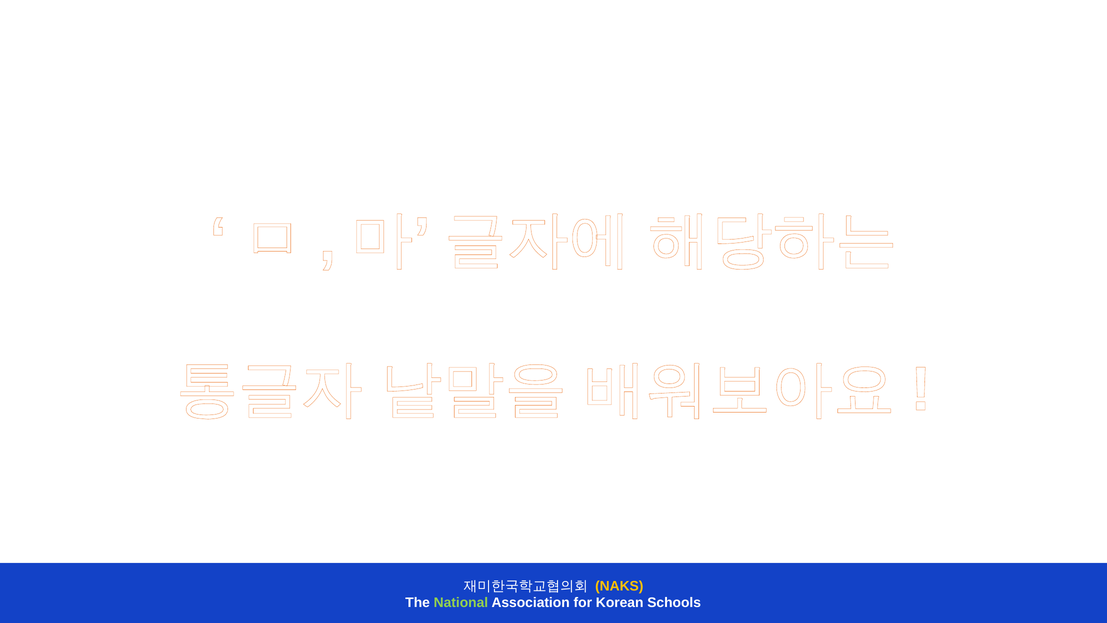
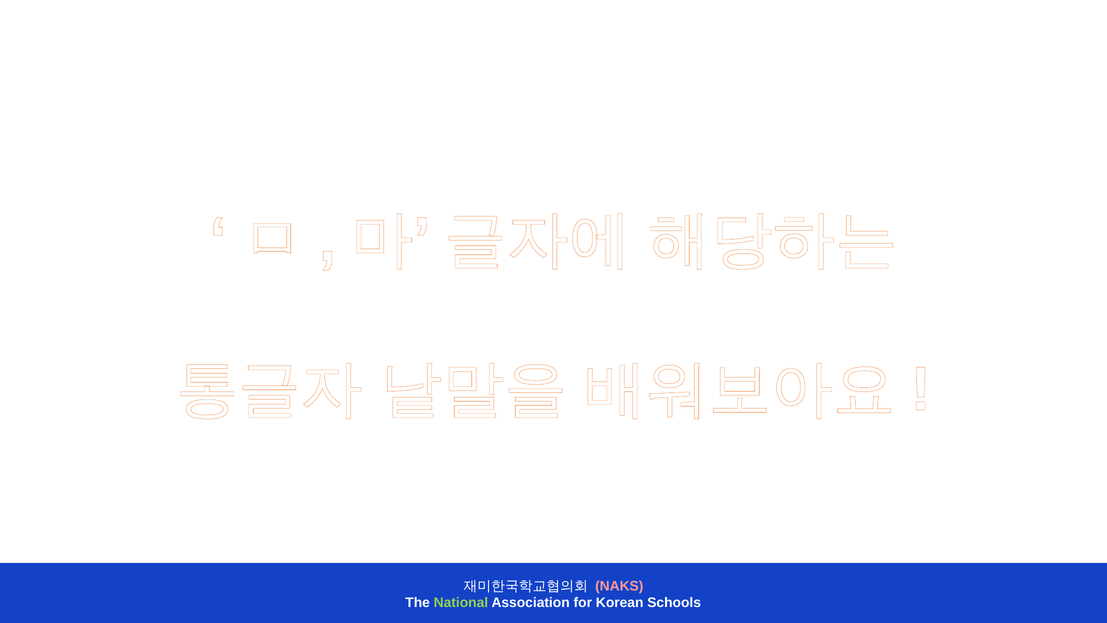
NAKS colour: yellow -> pink
